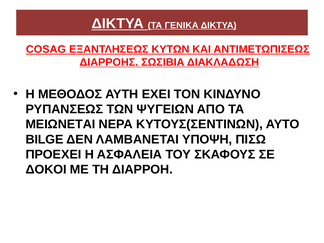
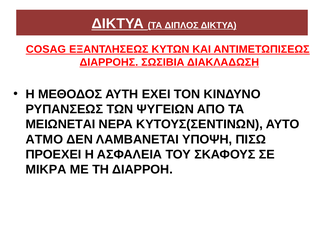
ΓΕΝΙΚΑ: ΓΕΝΙΚΑ -> ΔΙΠΛΟΣ
BILGE: BILGE -> ΑΤΜΟ
ΔΟΚΟΙ: ΔΟΚΟΙ -> ΜΙΚΡΑ
